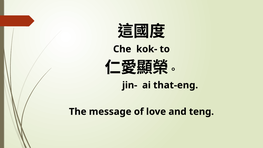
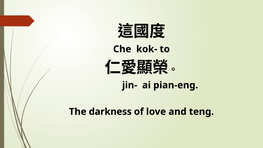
that-eng: that-eng -> pian-eng
message: message -> darkness
